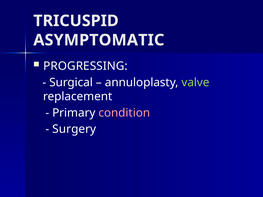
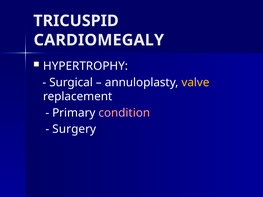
ASYMPTOMATIC: ASYMPTOMATIC -> CARDIOMEGALY
PROGRESSING: PROGRESSING -> HYPERTROPHY
valve colour: light green -> yellow
